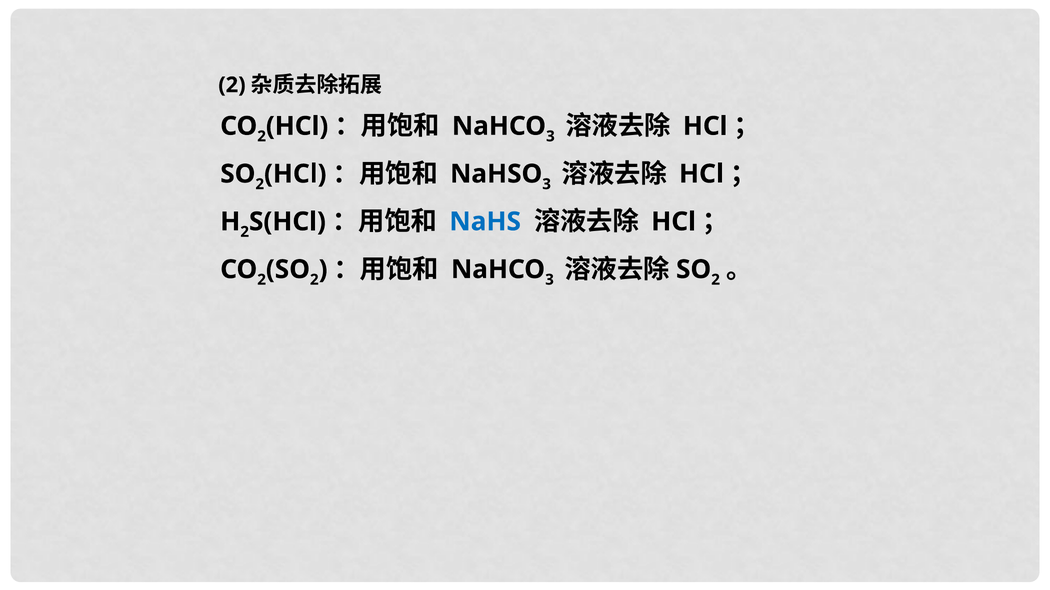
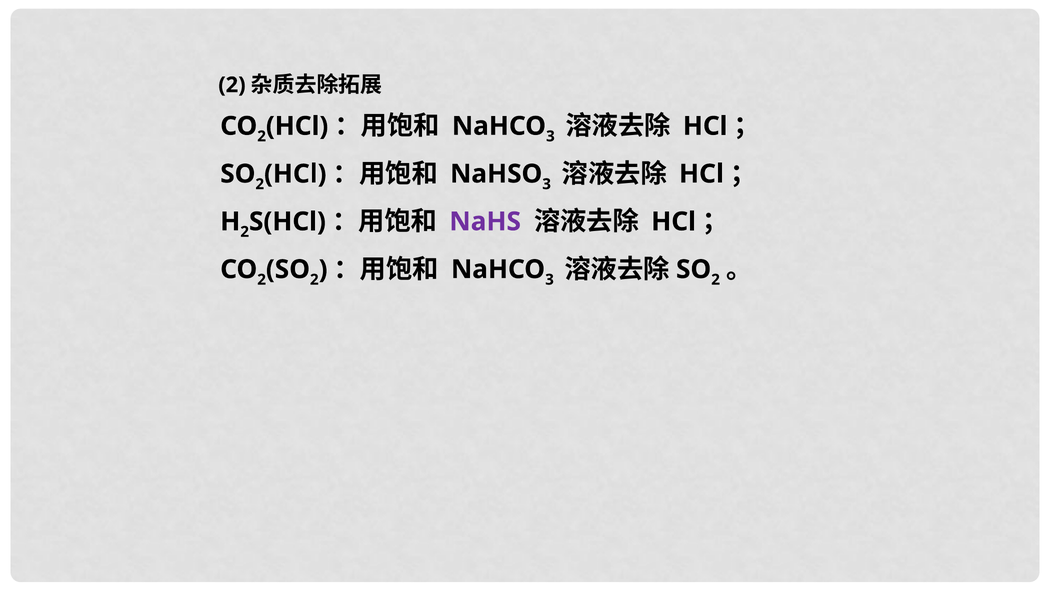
NaHS colour: blue -> purple
